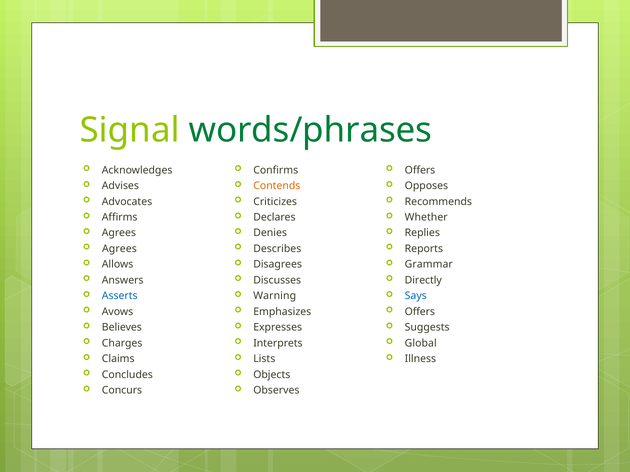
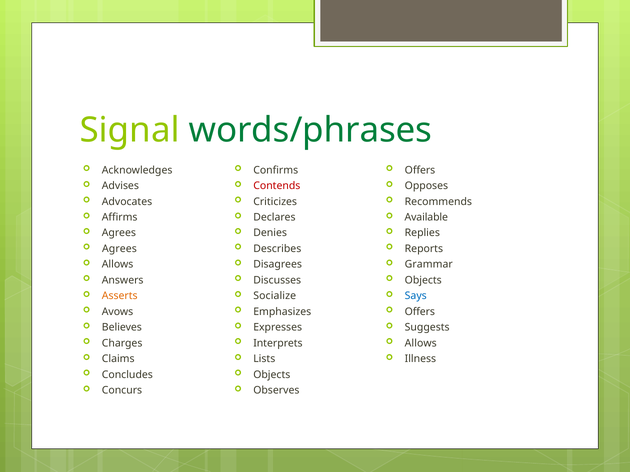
Contends colour: orange -> red
Whether: Whether -> Available
Directly at (423, 281): Directly -> Objects
Asserts colour: blue -> orange
Warning: Warning -> Socialize
Global at (421, 344): Global -> Allows
